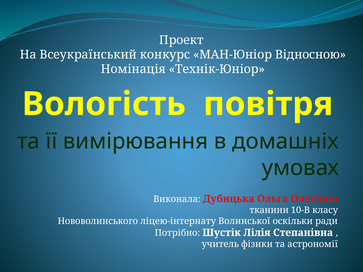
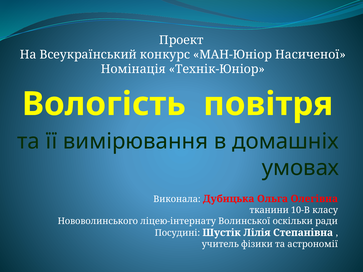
Відносною: Відносною -> Насиченої
Потрібно: Потрібно -> Посудині
